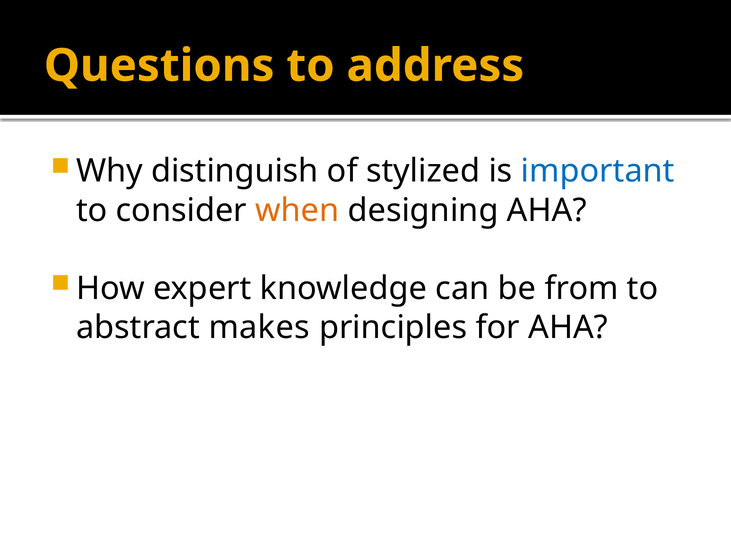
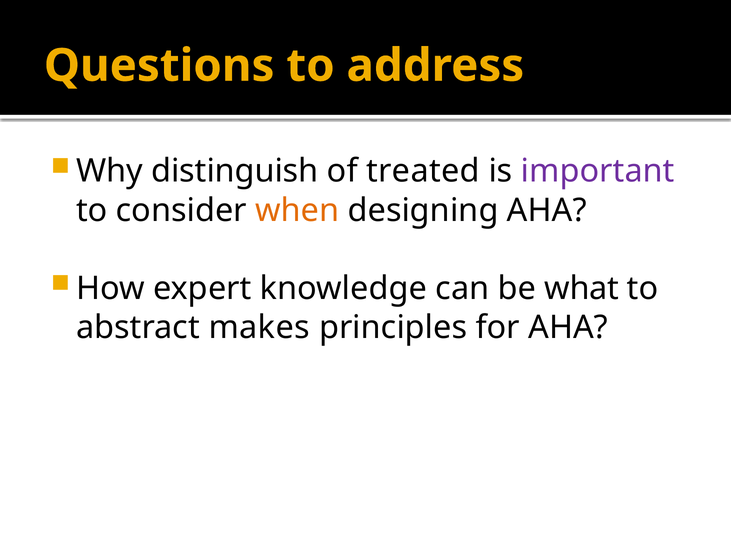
stylized: stylized -> treated
important colour: blue -> purple
from: from -> what
